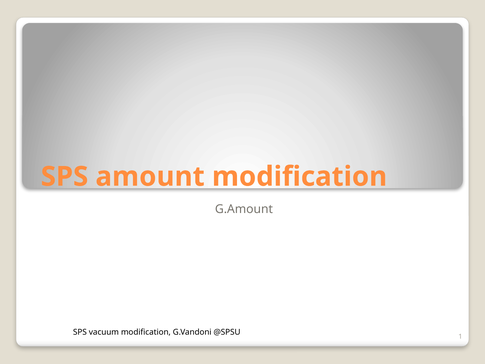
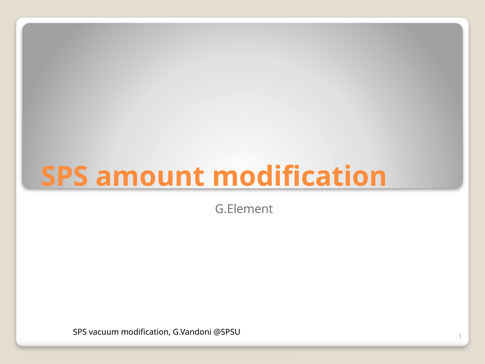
G.Amount: G.Amount -> G.Element
